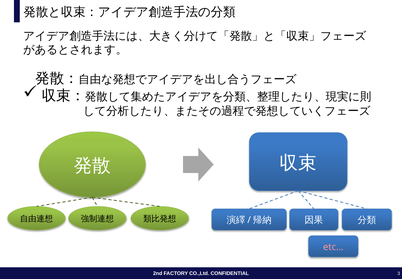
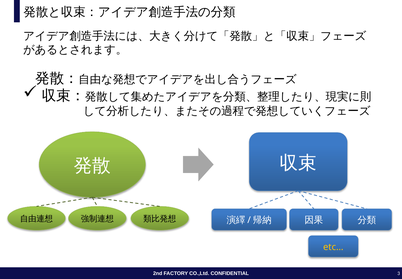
etc… colour: pink -> yellow
